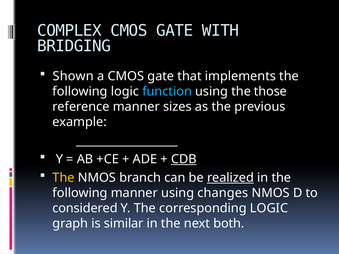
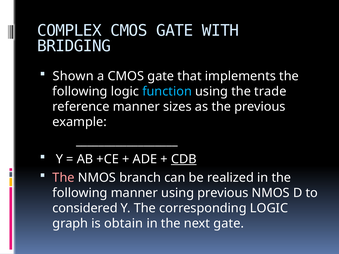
those: those -> trade
The at (64, 178) colour: yellow -> pink
realized underline: present -> none
using changes: changes -> previous
similar: similar -> obtain
next both: both -> gate
